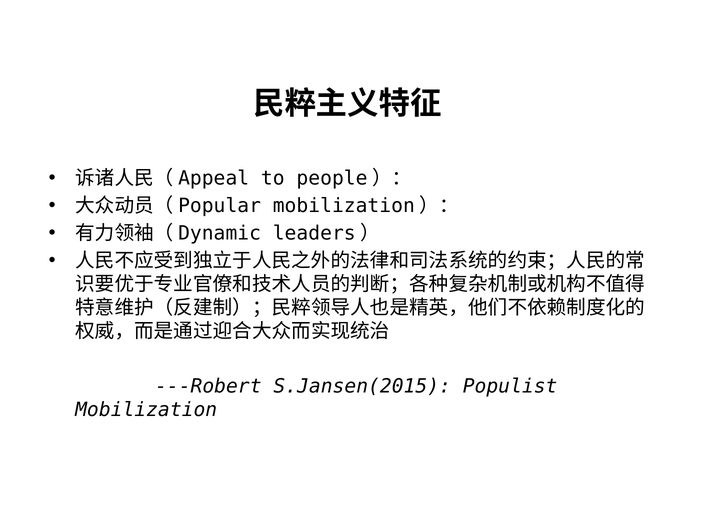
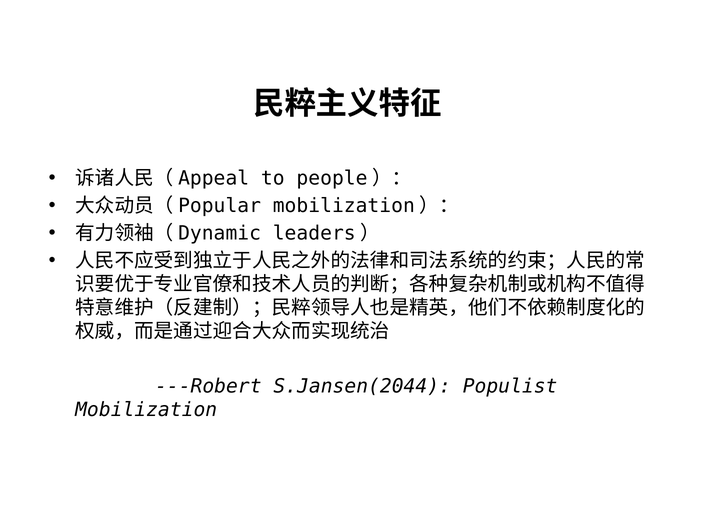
S.Jansen(2015: S.Jansen(2015 -> S.Jansen(2044
